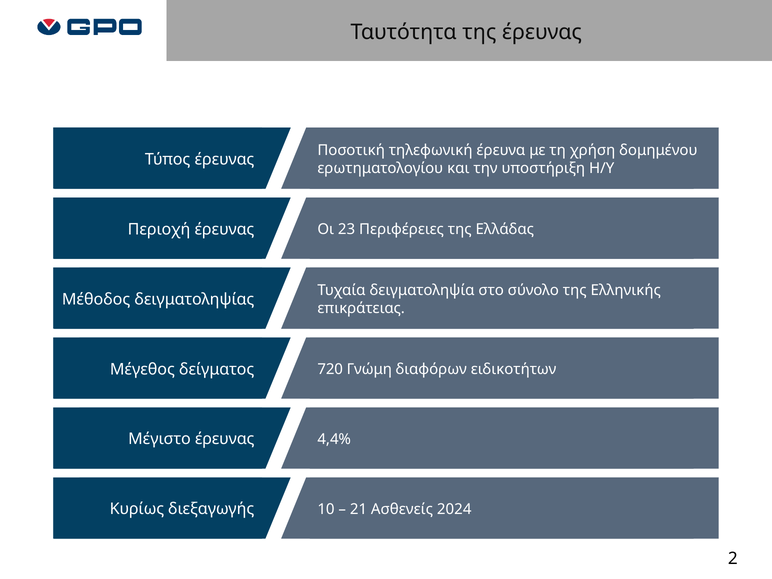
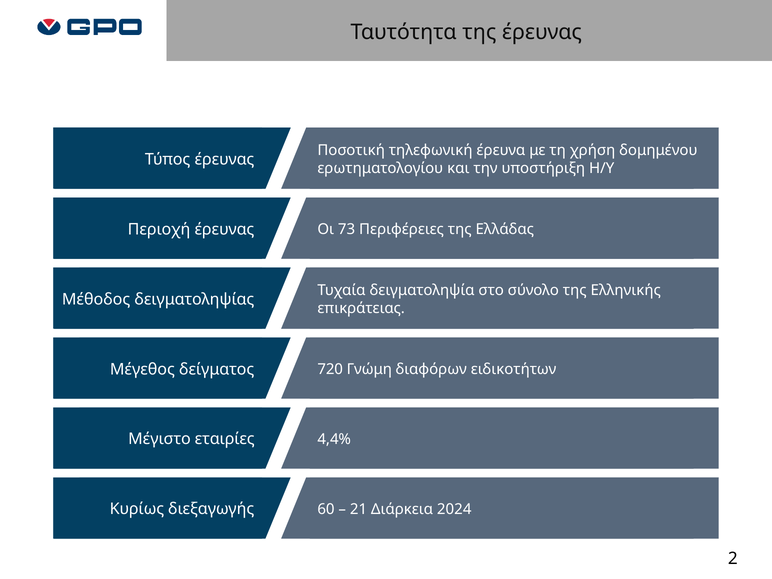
23: 23 -> 73
Μέγιστο έρευνας: έρευνας -> εταιρίες
10: 10 -> 60
Ασθενείς: Ασθενείς -> Διάρκεια
